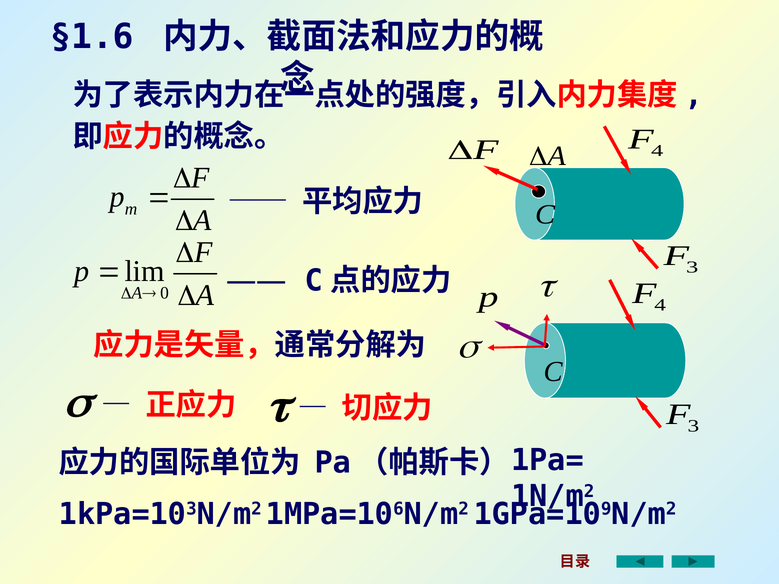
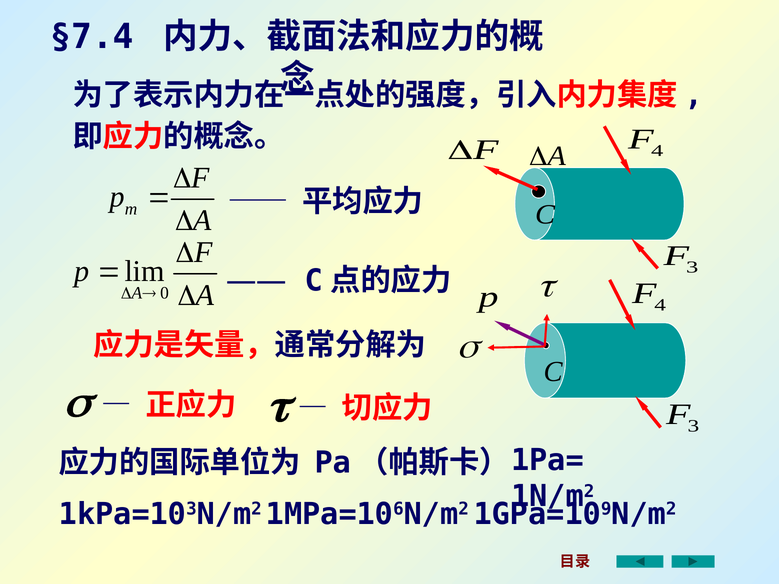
§1.6: §1.6 -> §7.4
